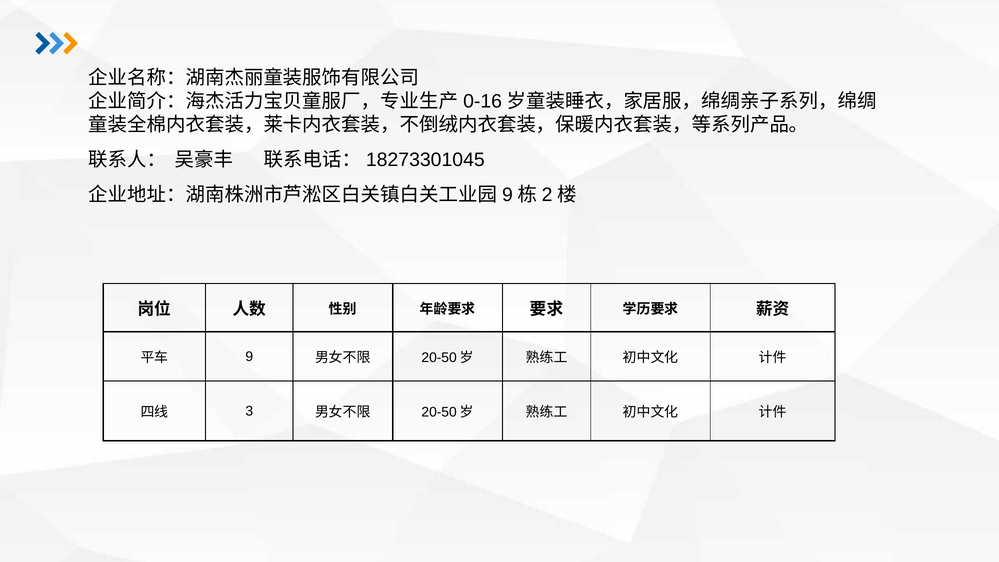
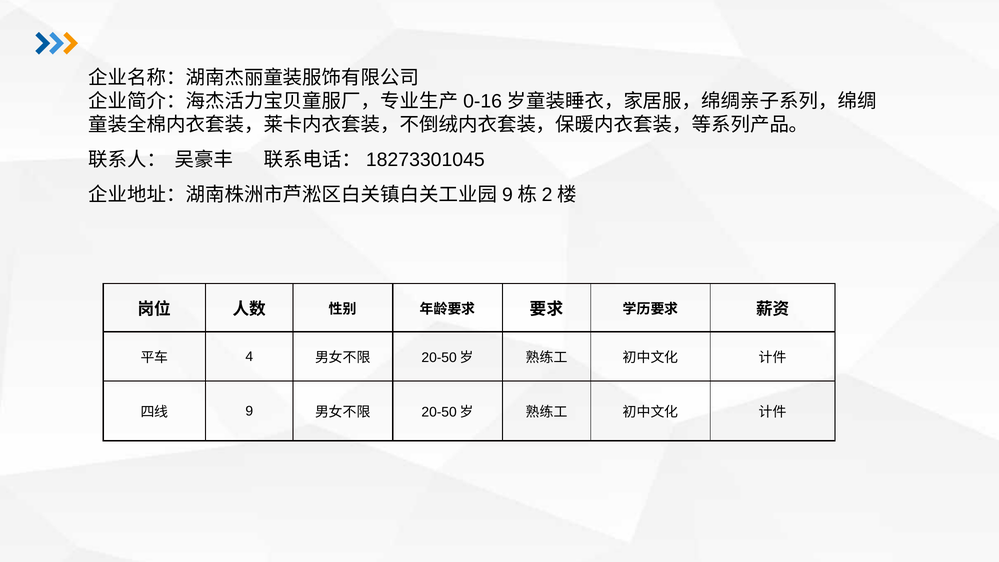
9: 9 -> 4
3: 3 -> 9
